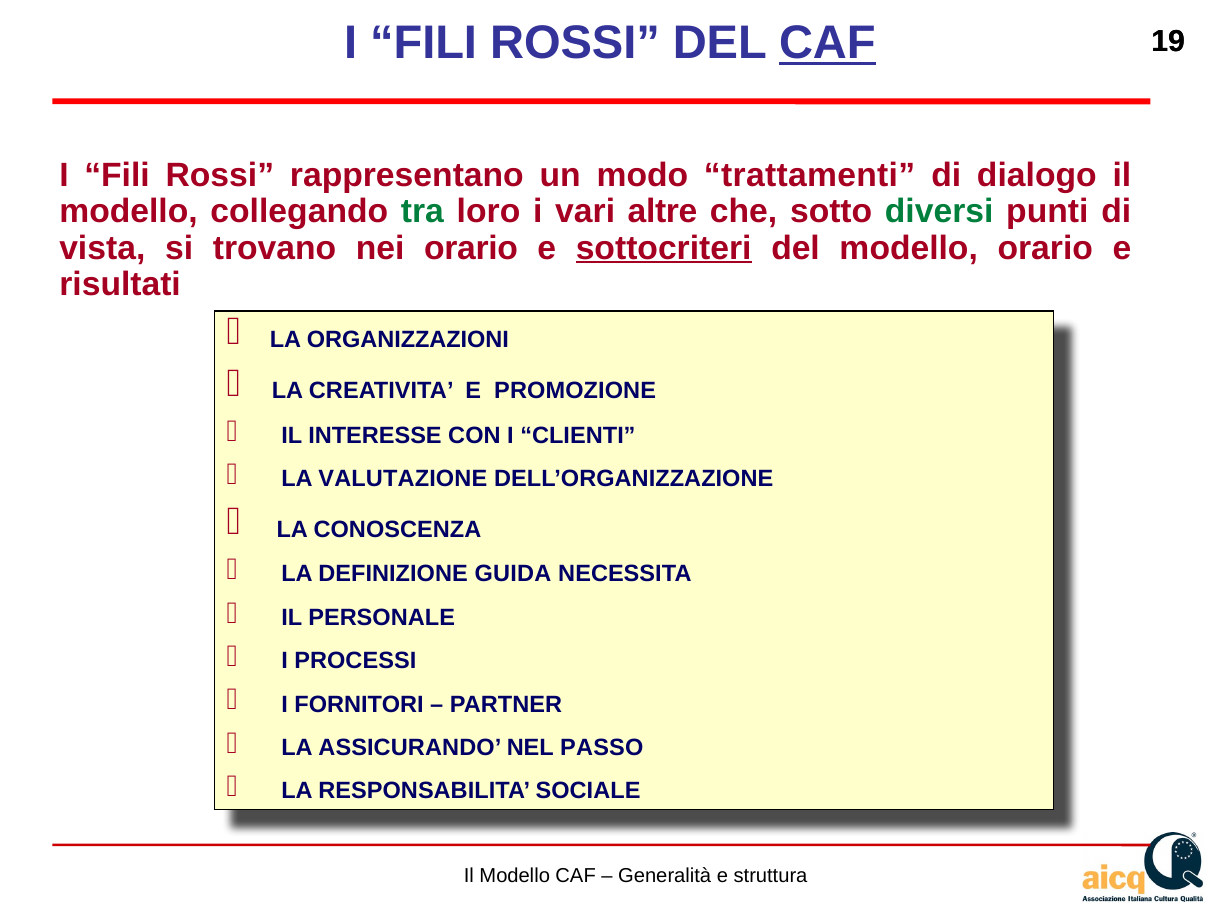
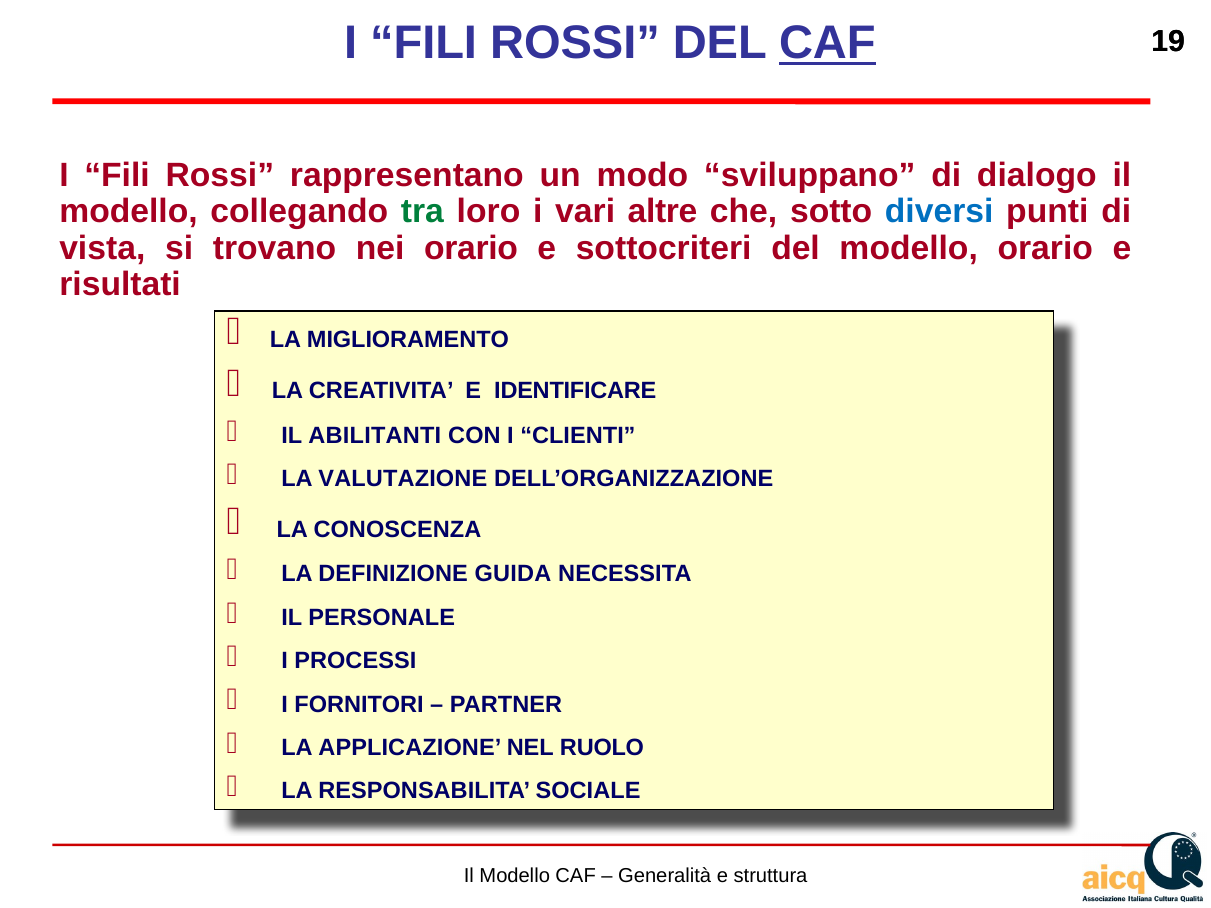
trattamenti: trattamenti -> sviluppano
diversi colour: green -> blue
sottocriteri underline: present -> none
ORGANIZZAZIONI: ORGANIZZAZIONI -> MIGLIORAMENTO
PROMOZIONE: PROMOZIONE -> IDENTIFICARE
INTERESSE: INTERESSE -> ABILITANTI
ASSICURANDO: ASSICURANDO -> APPLICAZIONE
PASSO: PASSO -> RUOLO
